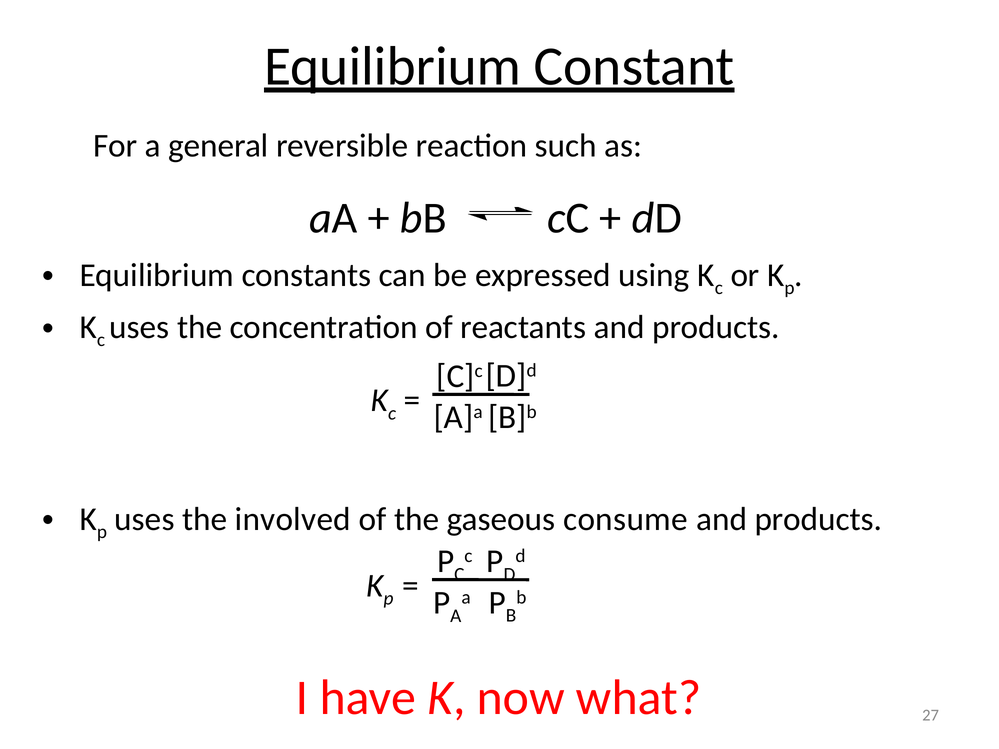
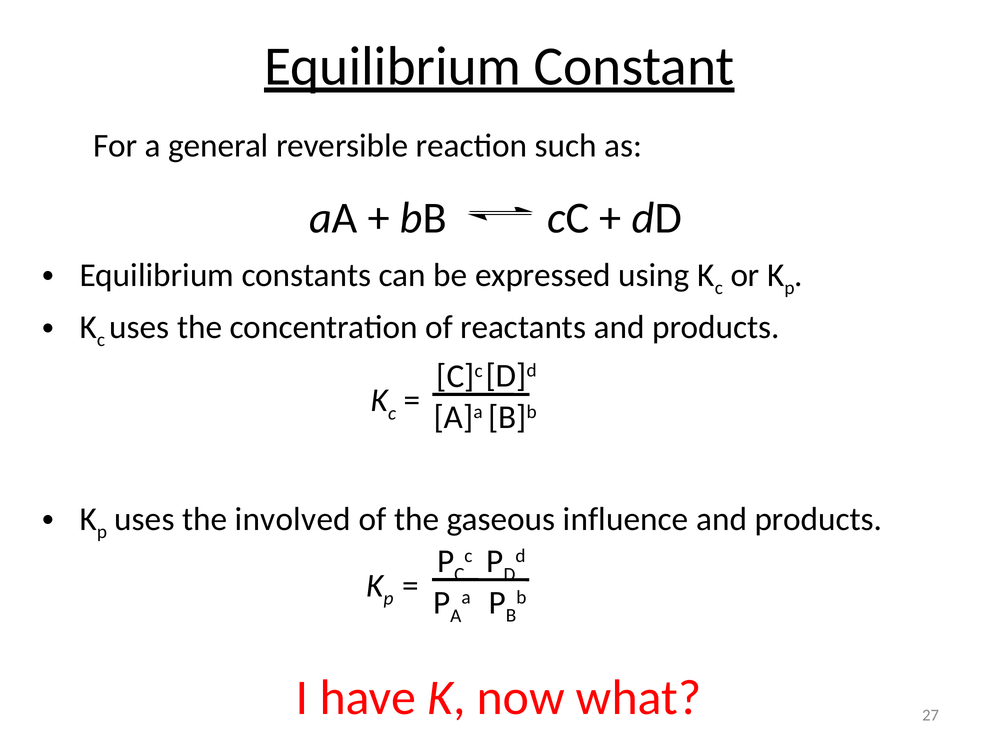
consume: consume -> influence
